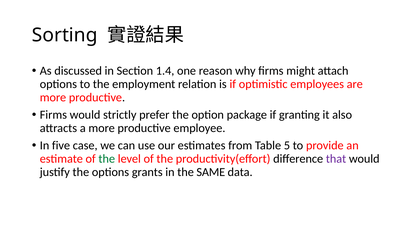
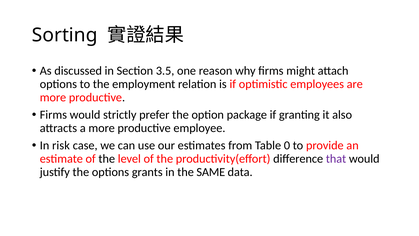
1.4: 1.4 -> 3.5
five: five -> risk
5: 5 -> 0
the at (107, 159) colour: green -> black
